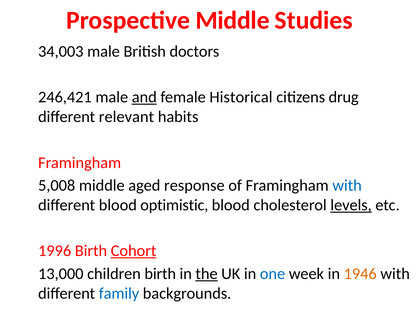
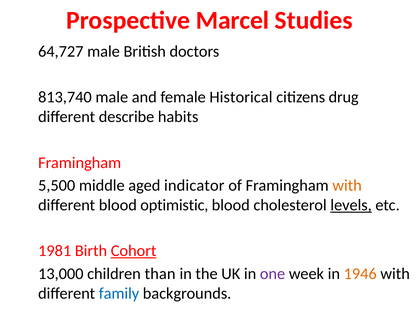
Prospective Middle: Middle -> Marcel
34,003: 34,003 -> 64,727
246,421: 246,421 -> 813,740
and underline: present -> none
relevant: relevant -> describe
5,008: 5,008 -> 5,500
response: response -> indicator
with at (347, 186) colour: blue -> orange
1996: 1996 -> 1981
children birth: birth -> than
the underline: present -> none
one colour: blue -> purple
